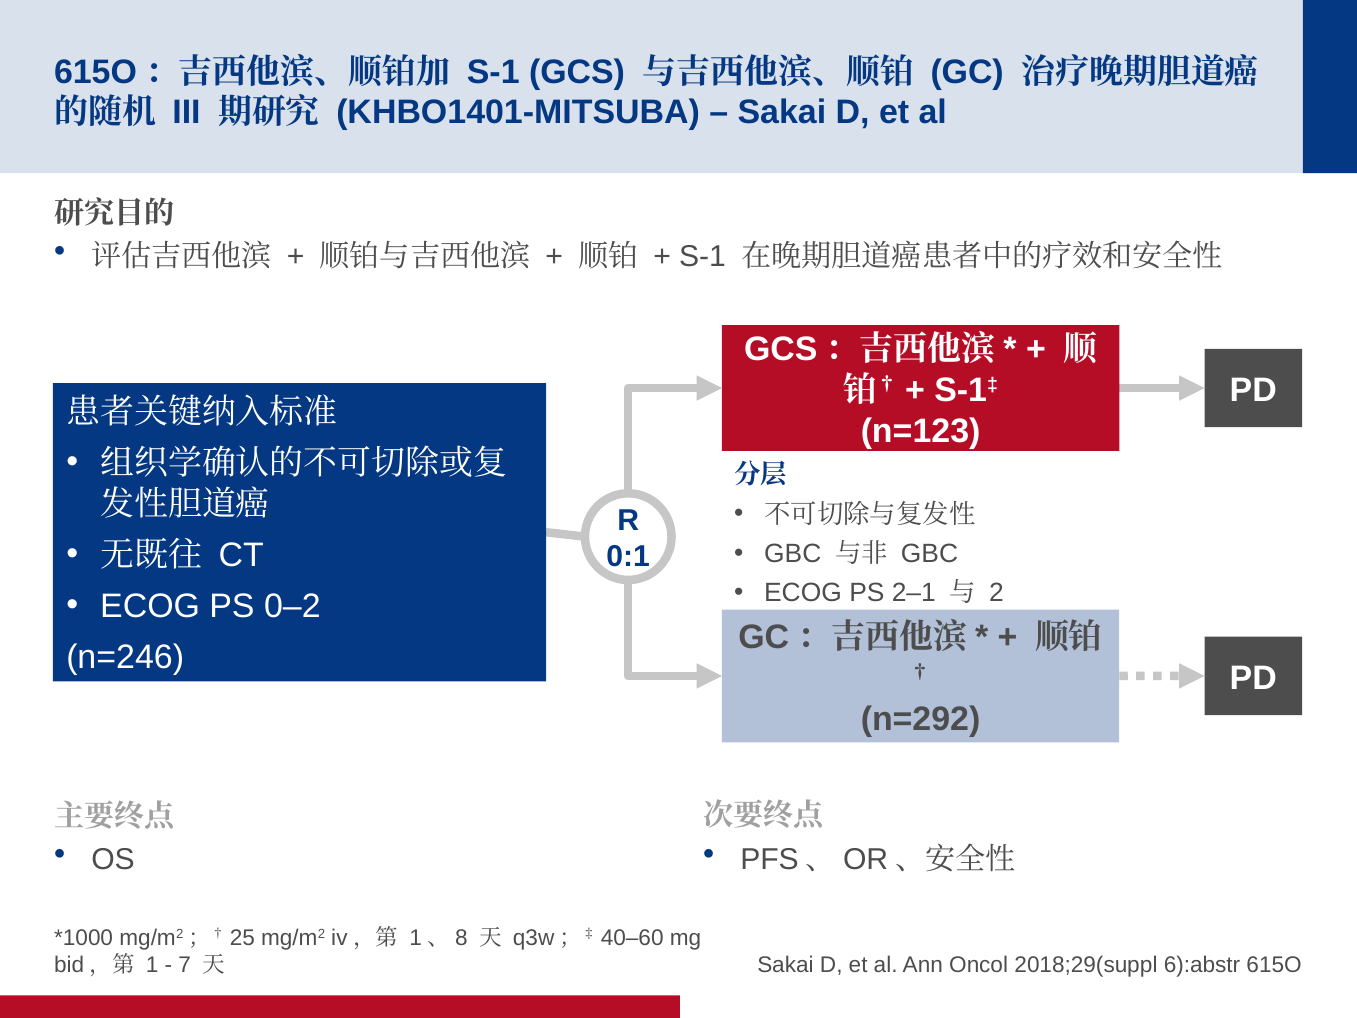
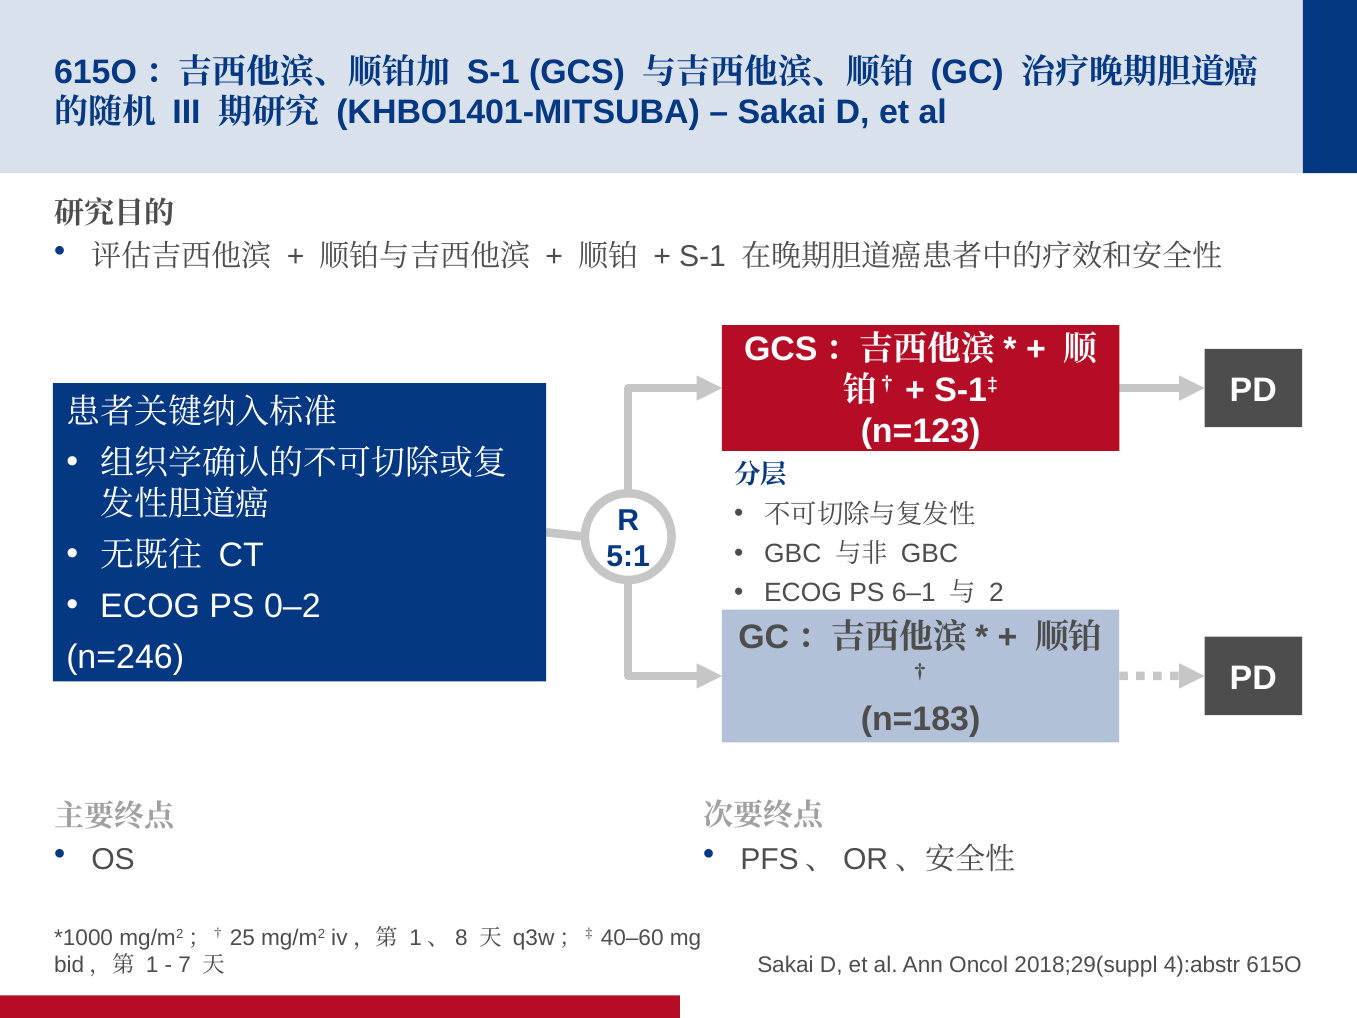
0:1: 0:1 -> 5:1
2–1: 2–1 -> 6–1
n=292: n=292 -> n=183
6):abstr: 6):abstr -> 4):abstr
